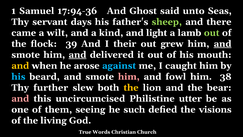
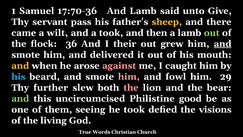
17:94-36: 17:94-36 -> 17:70-36
And Ghost: Ghost -> Lamb
Seas: Seas -> Give
days: days -> pass
sheep colour: light green -> yellow
a kind: kind -> took
light: light -> then
39: 39 -> 36
and at (77, 55) underline: present -> none
against colour: light blue -> pink
38: 38 -> 29
the at (131, 87) colour: yellow -> pink
and at (20, 98) colour: pink -> light green
utter: utter -> good
he such: such -> took
